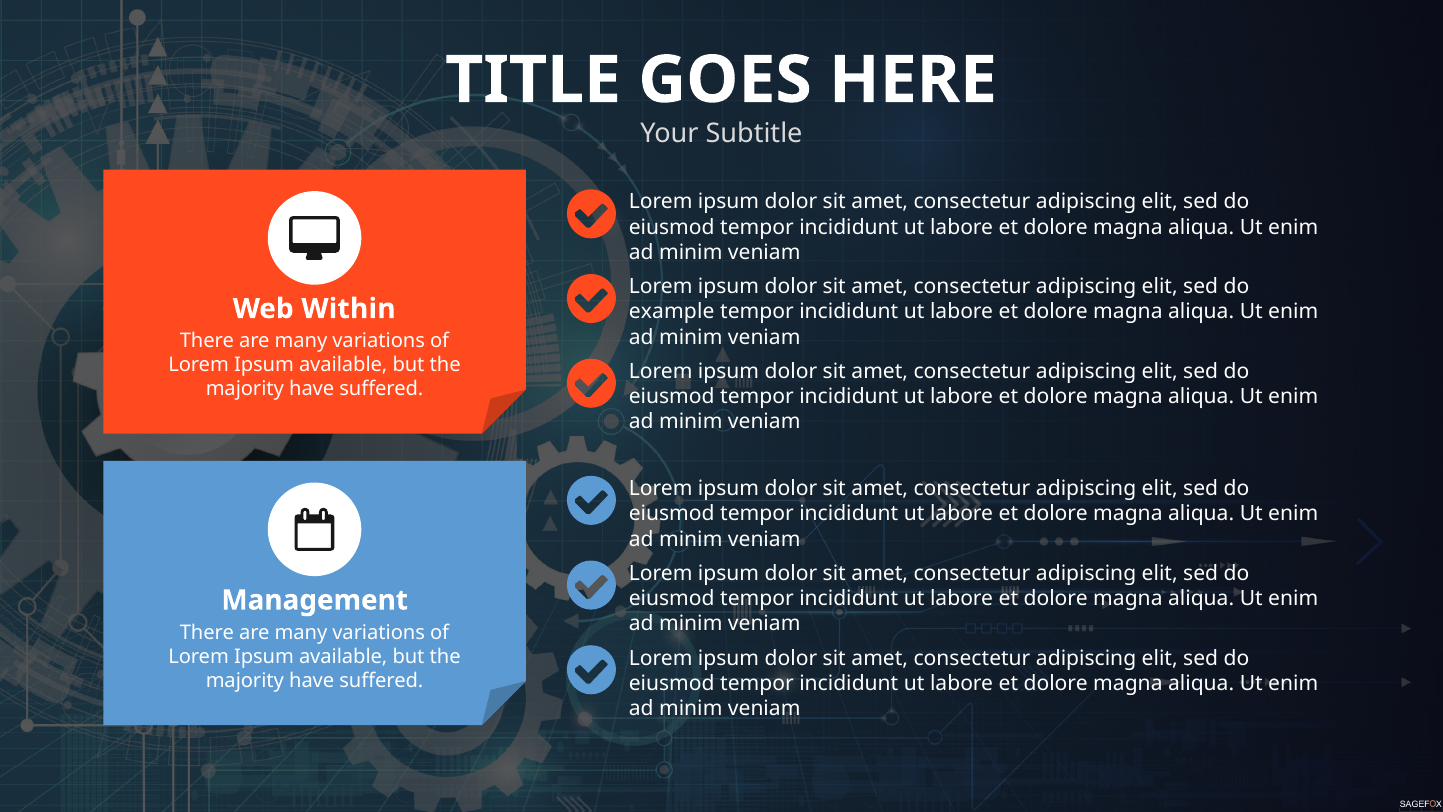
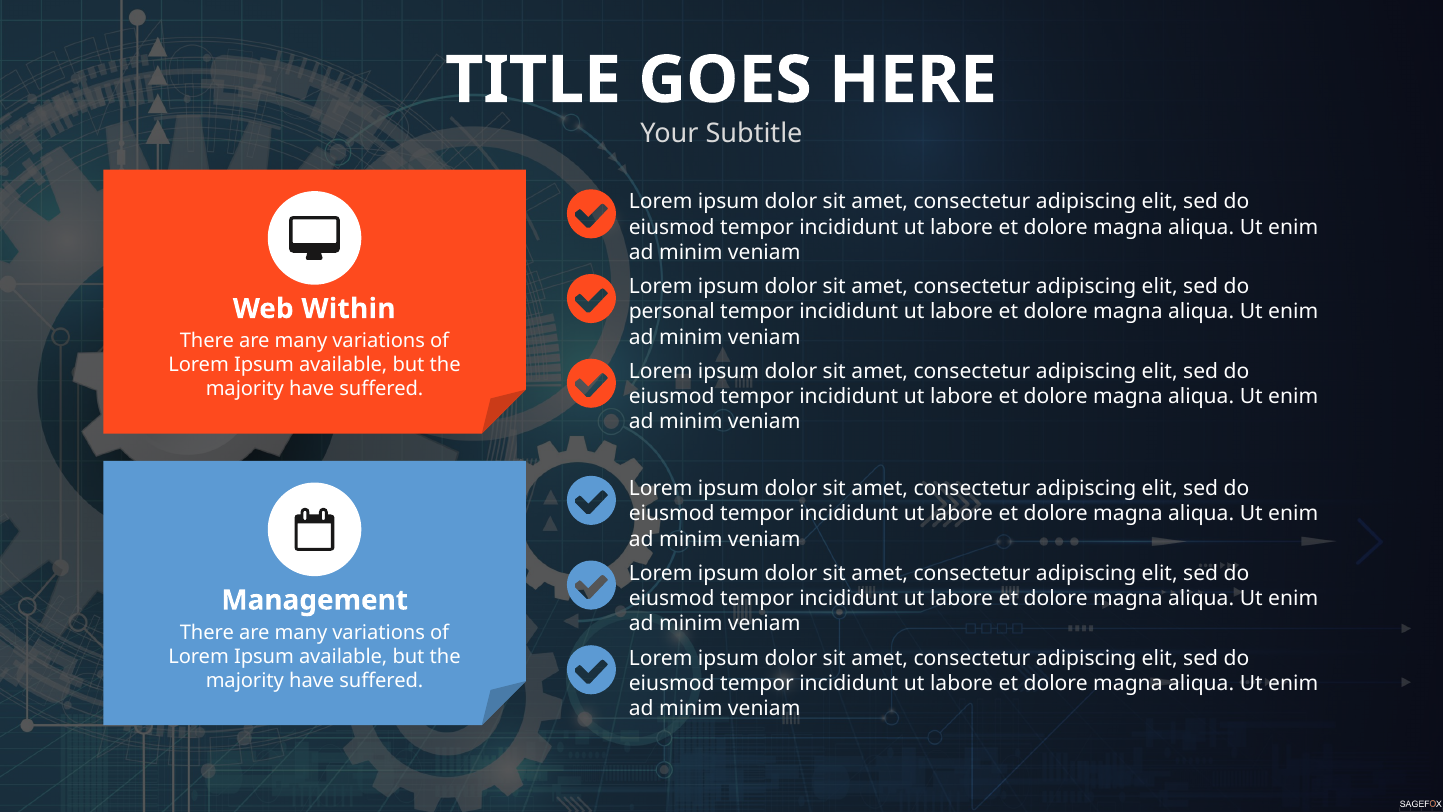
example: example -> personal
